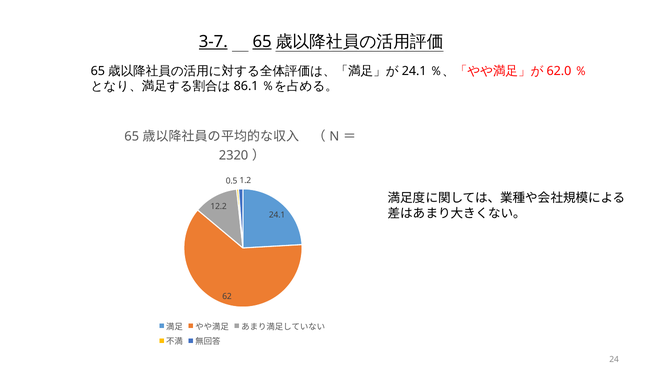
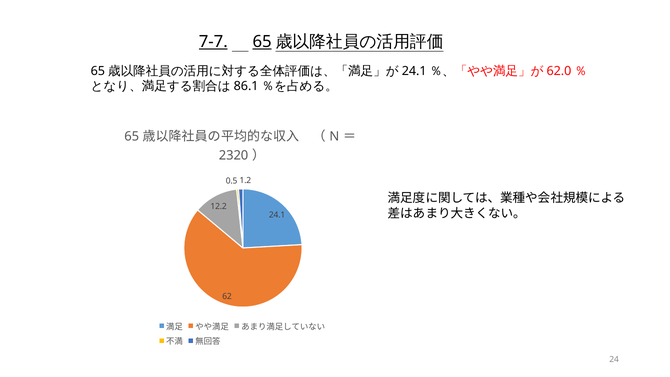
3-7: 3-7 -> 7-7
